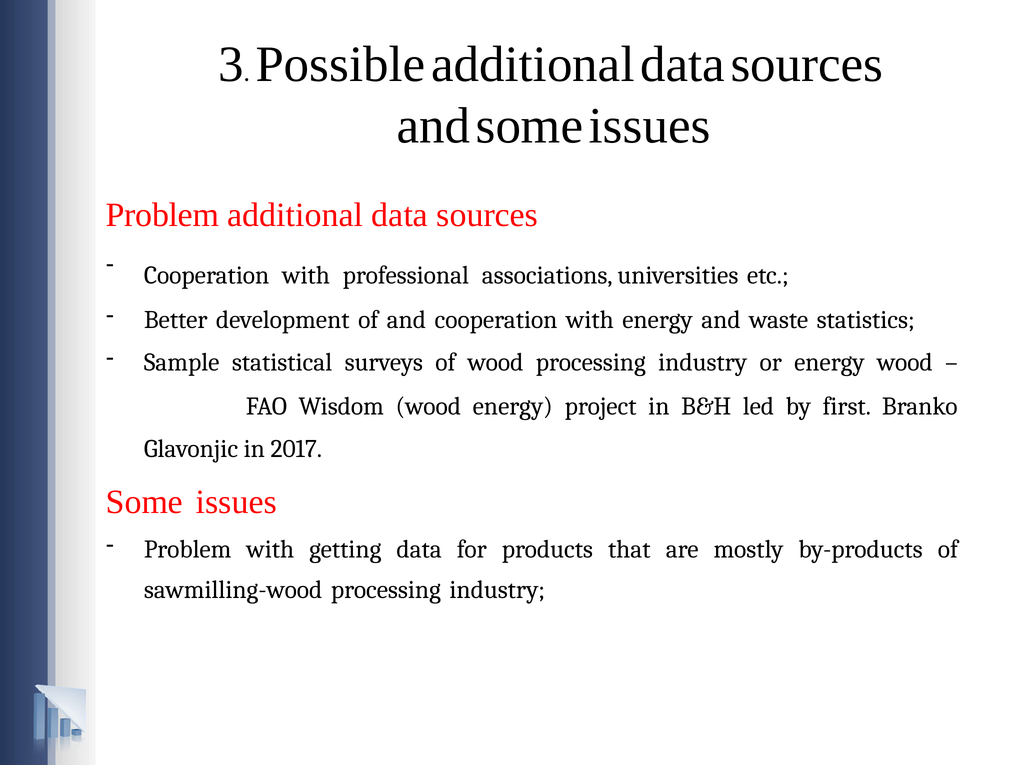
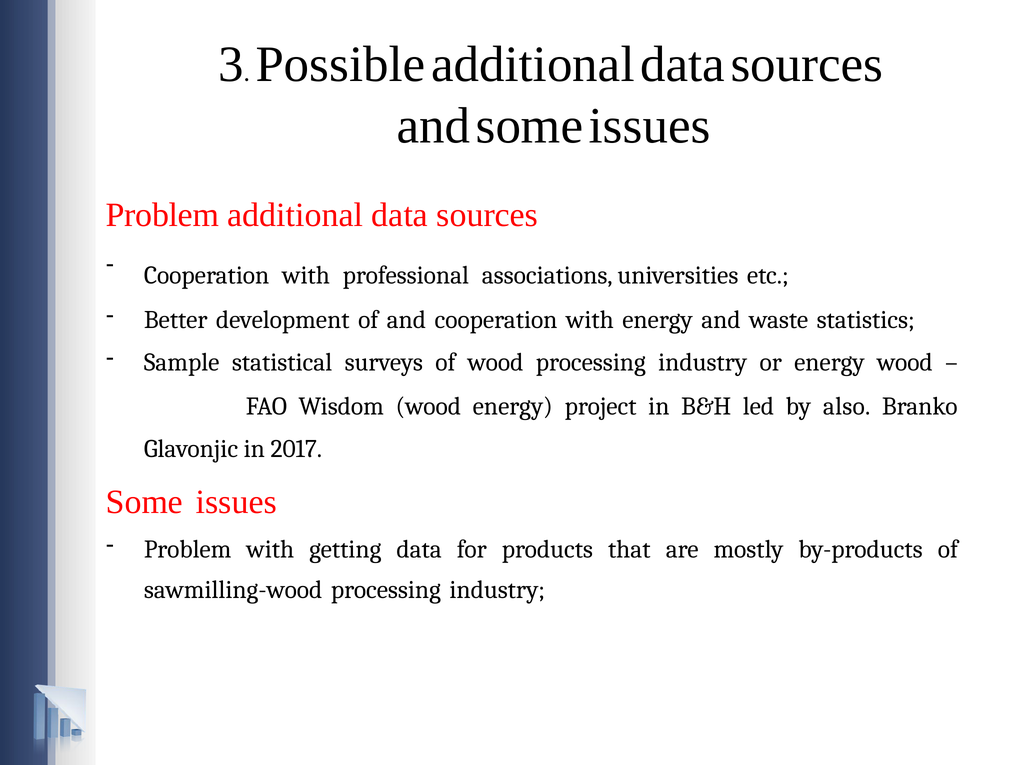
first: first -> also
